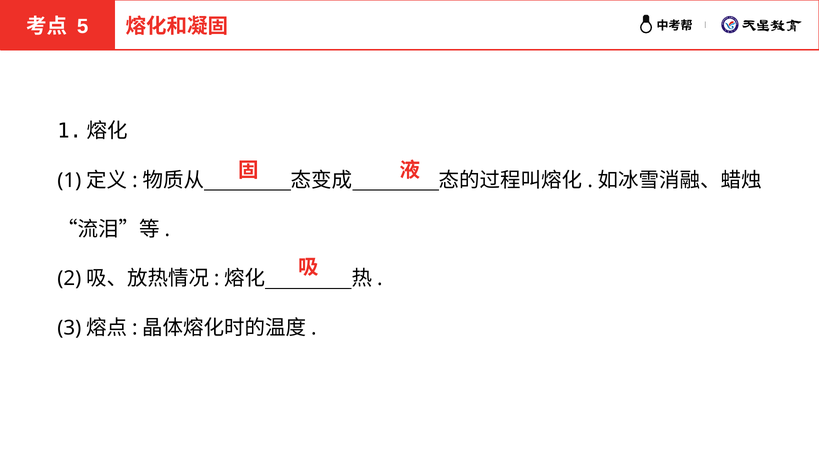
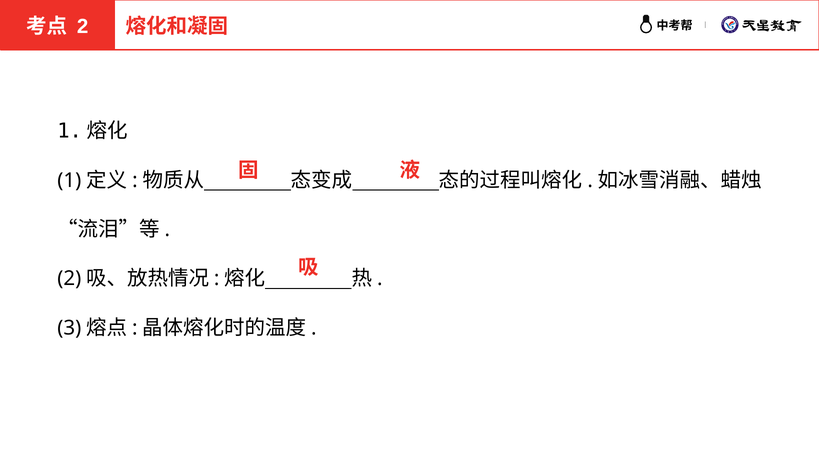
5 at (83, 26): 5 -> 2
